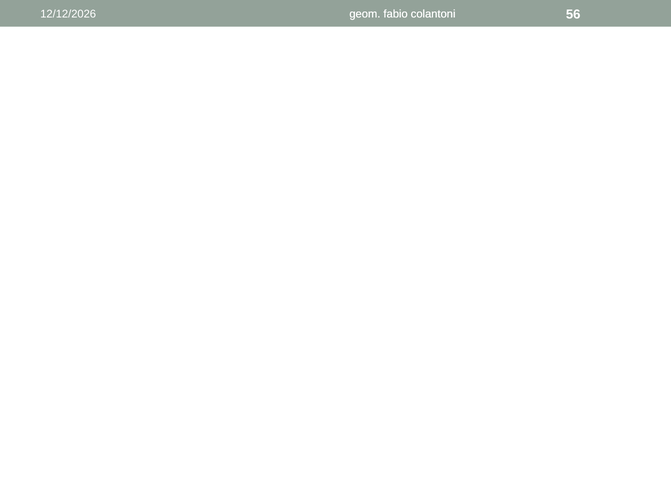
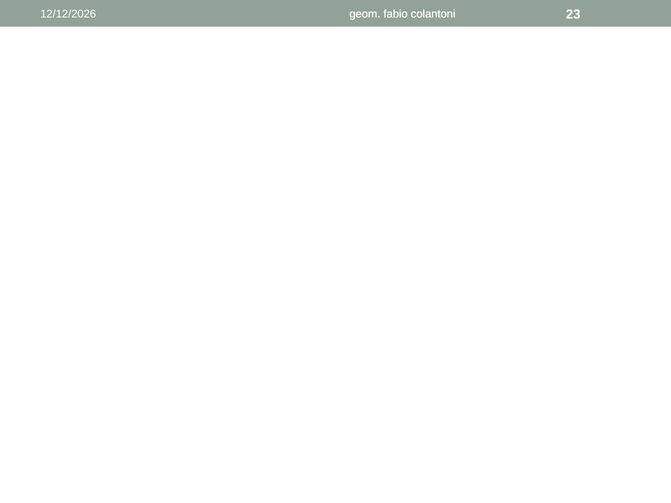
56: 56 -> 23
